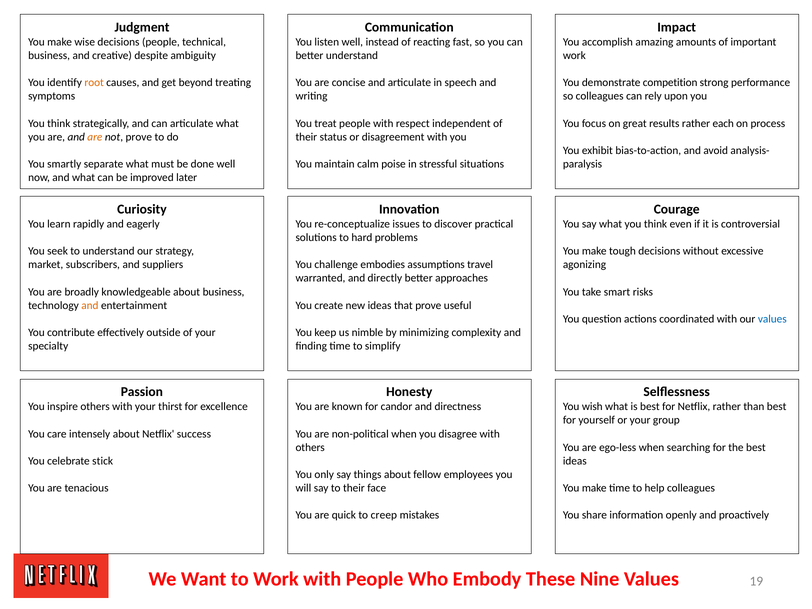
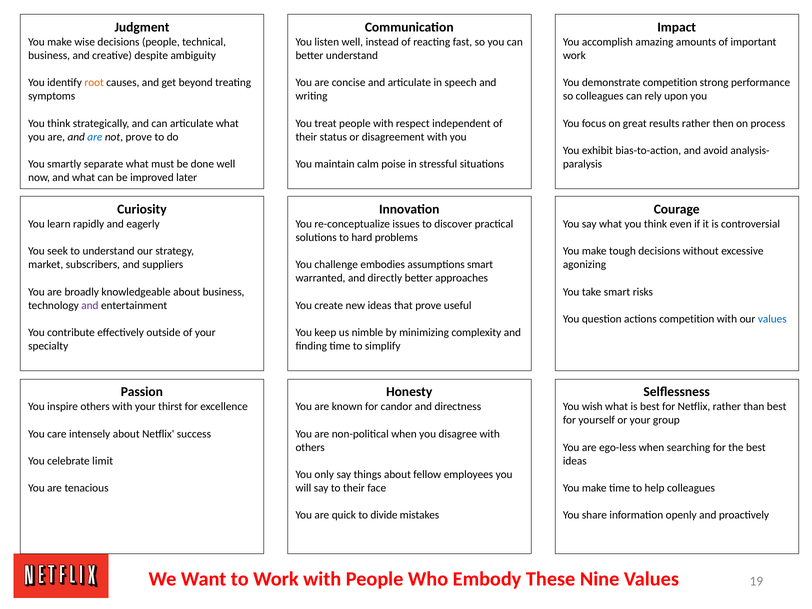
each: each -> then
are at (95, 137) colour: orange -> blue
assumptions travel: travel -> smart
and at (90, 305) colour: orange -> purple
actions coordinated: coordinated -> competition
stick: stick -> limit
creep: creep -> divide
